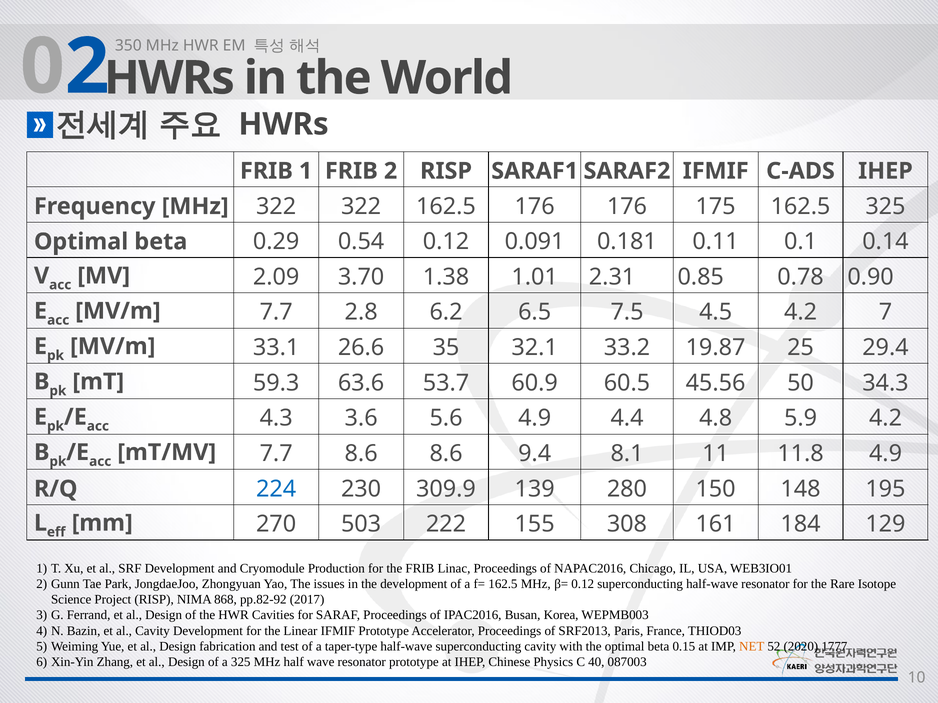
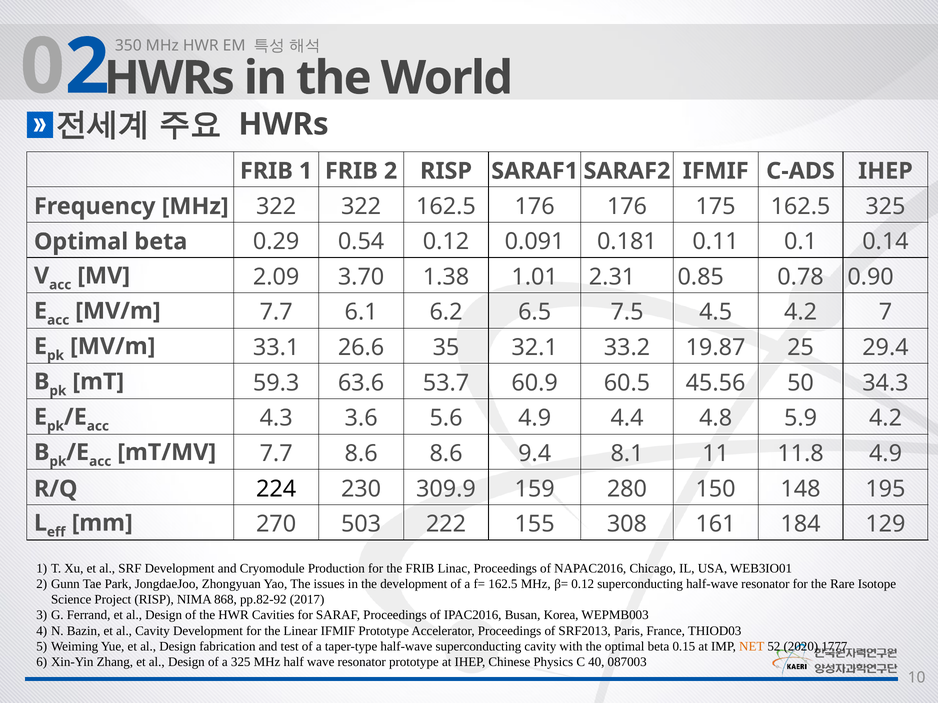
2.8: 2.8 -> 6.1
224 colour: blue -> black
139: 139 -> 159
